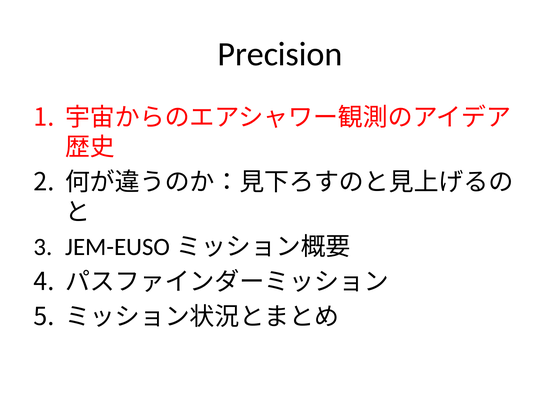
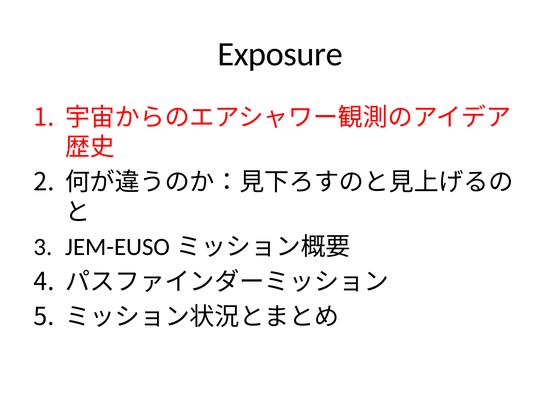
Precision: Precision -> Exposure
